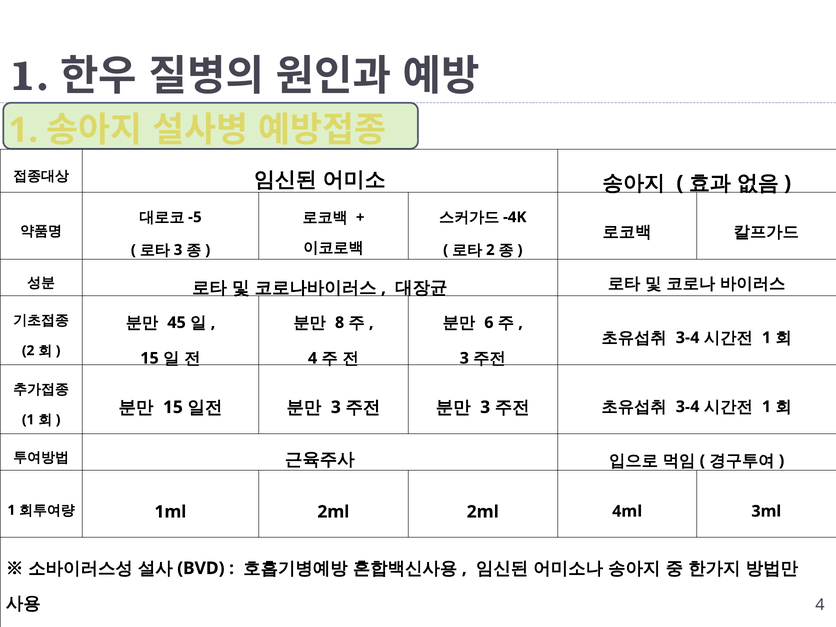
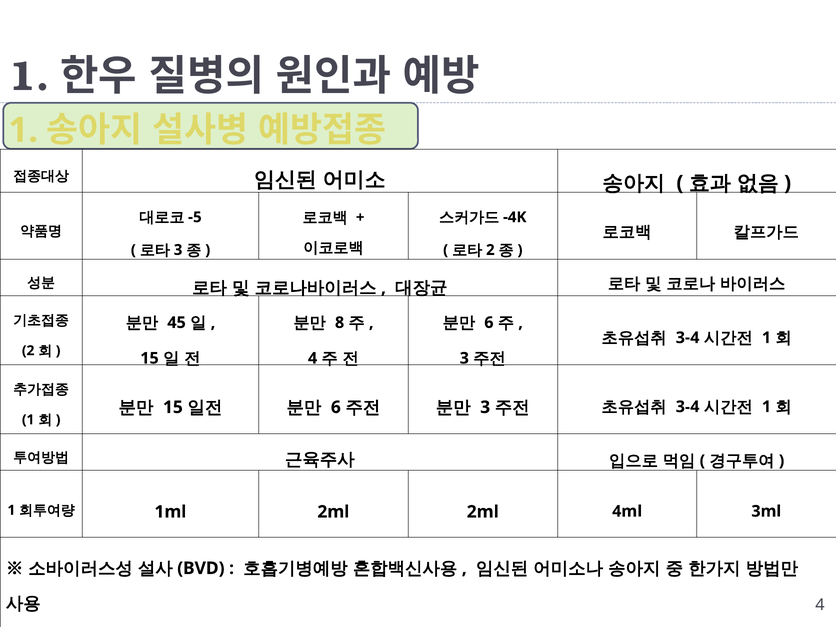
3 at (336, 407): 3 -> 6
